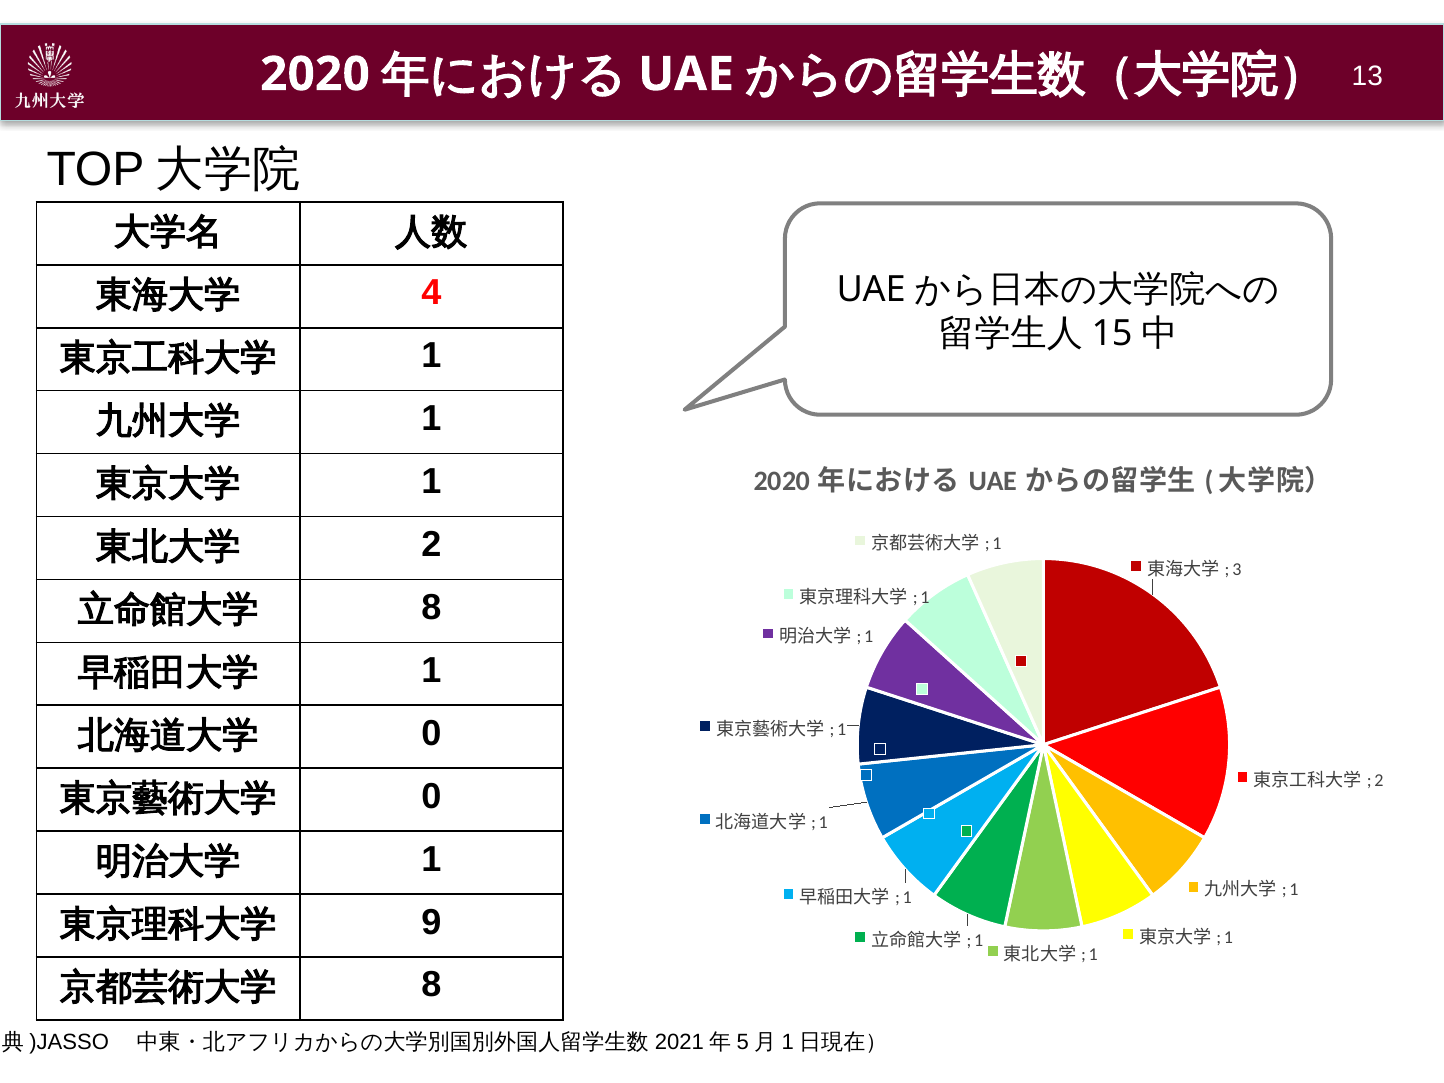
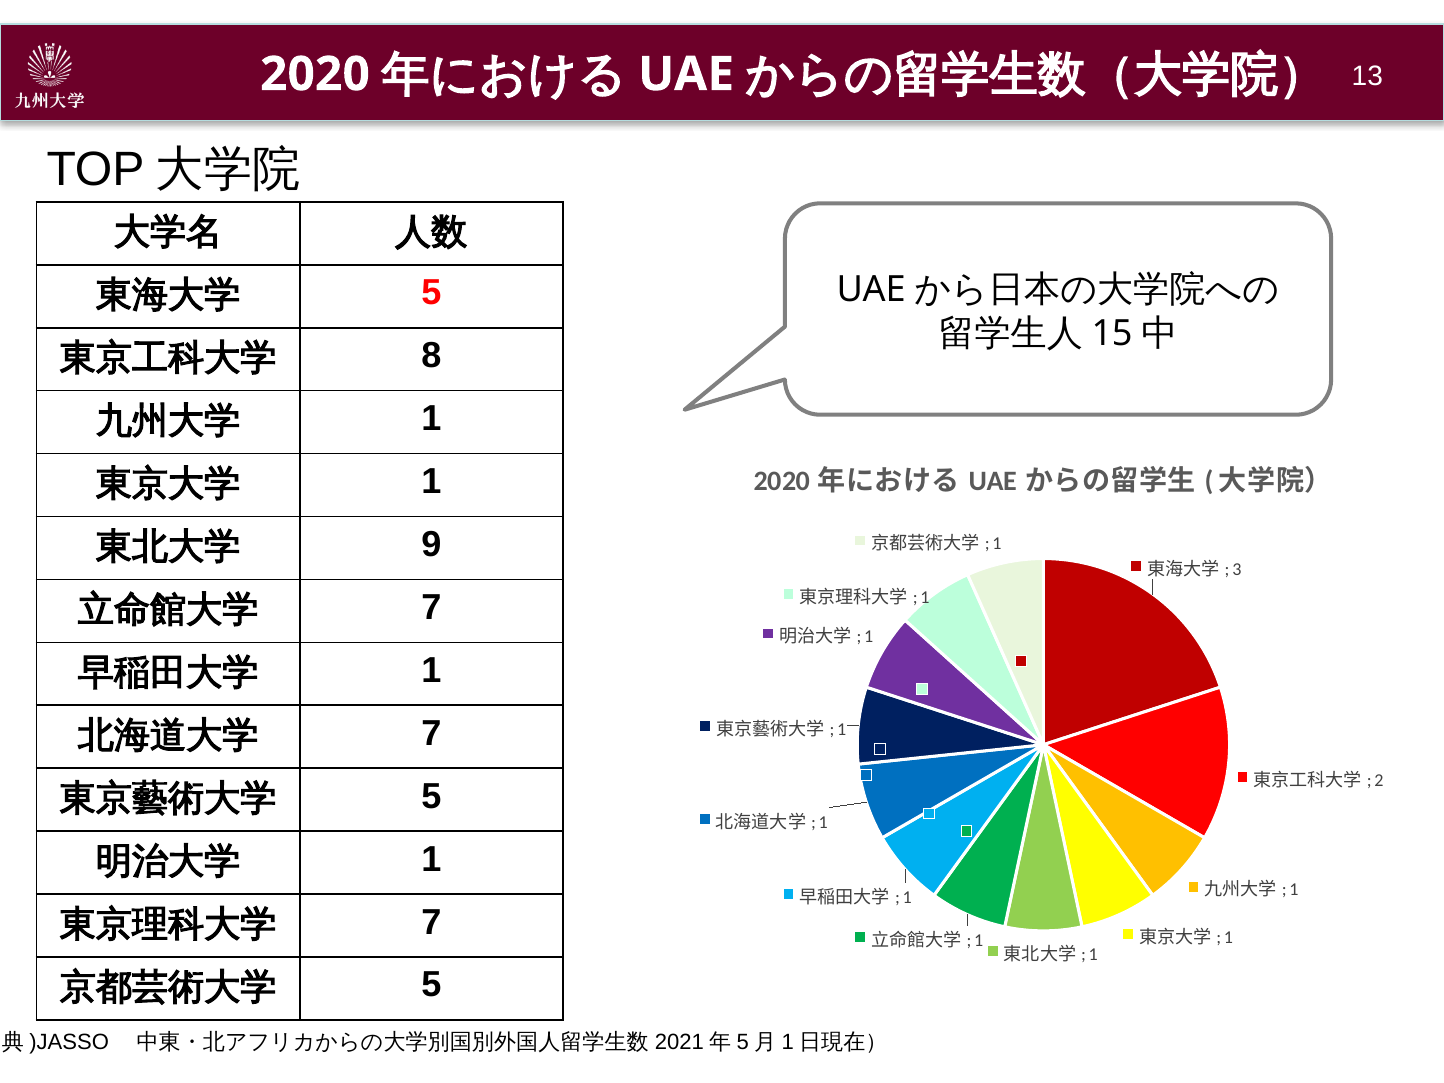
4 at (431, 293): 4 -> 5
1 at (431, 356): 1 -> 8
2 at (431, 545): 2 -> 9
8 at (431, 607): 8 -> 7
0 at (431, 733): 0 -> 7
0 at (431, 796): 0 -> 5
9 at (431, 922): 9 -> 7
8 at (431, 985): 8 -> 5
